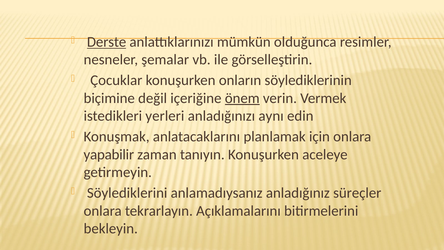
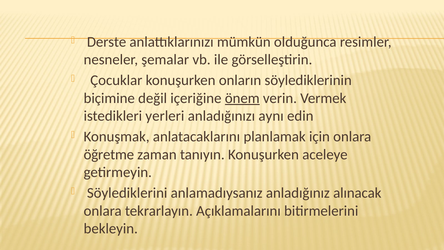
Derste underline: present -> none
yapabilir: yapabilir -> öğretme
süreçler: süreçler -> alınacak
